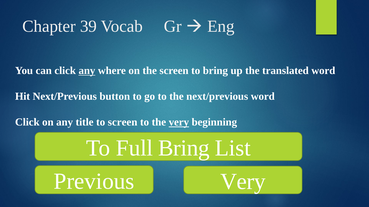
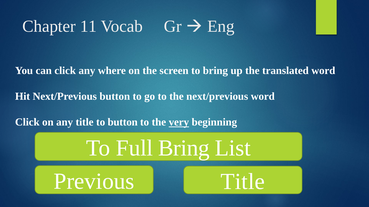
39: 39 -> 11
any at (87, 71) underline: present -> none
to screen: screen -> button
Previous Very: Very -> Title
